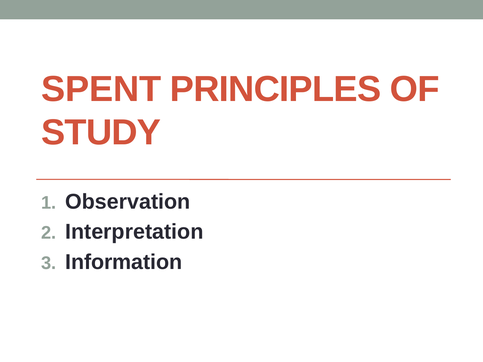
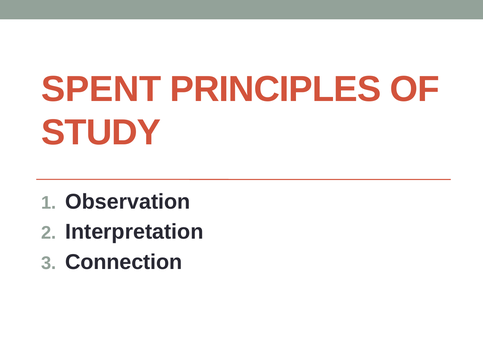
Information: Information -> Connection
